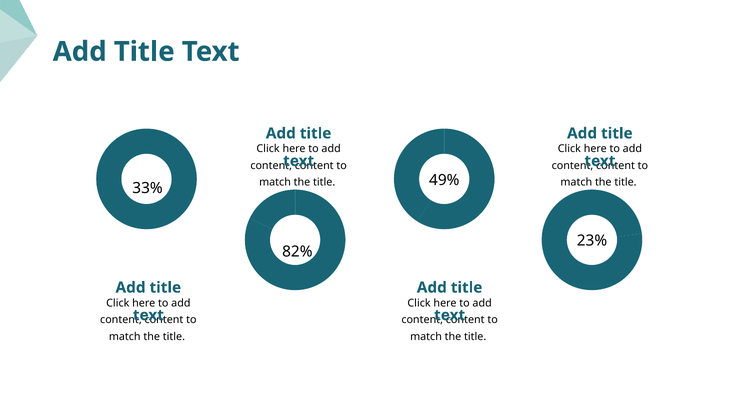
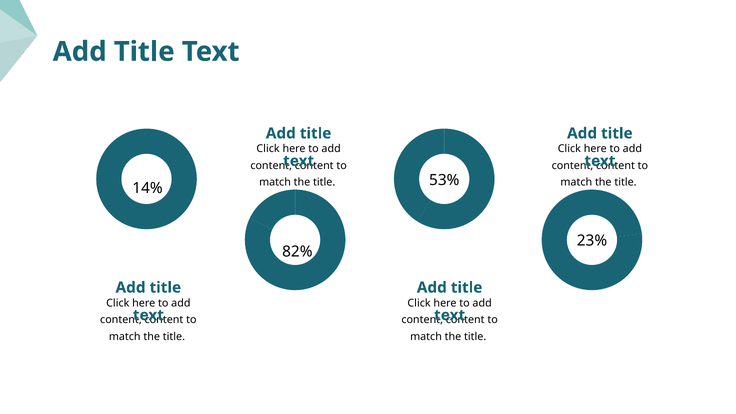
49%: 49% -> 53%
33%: 33% -> 14%
